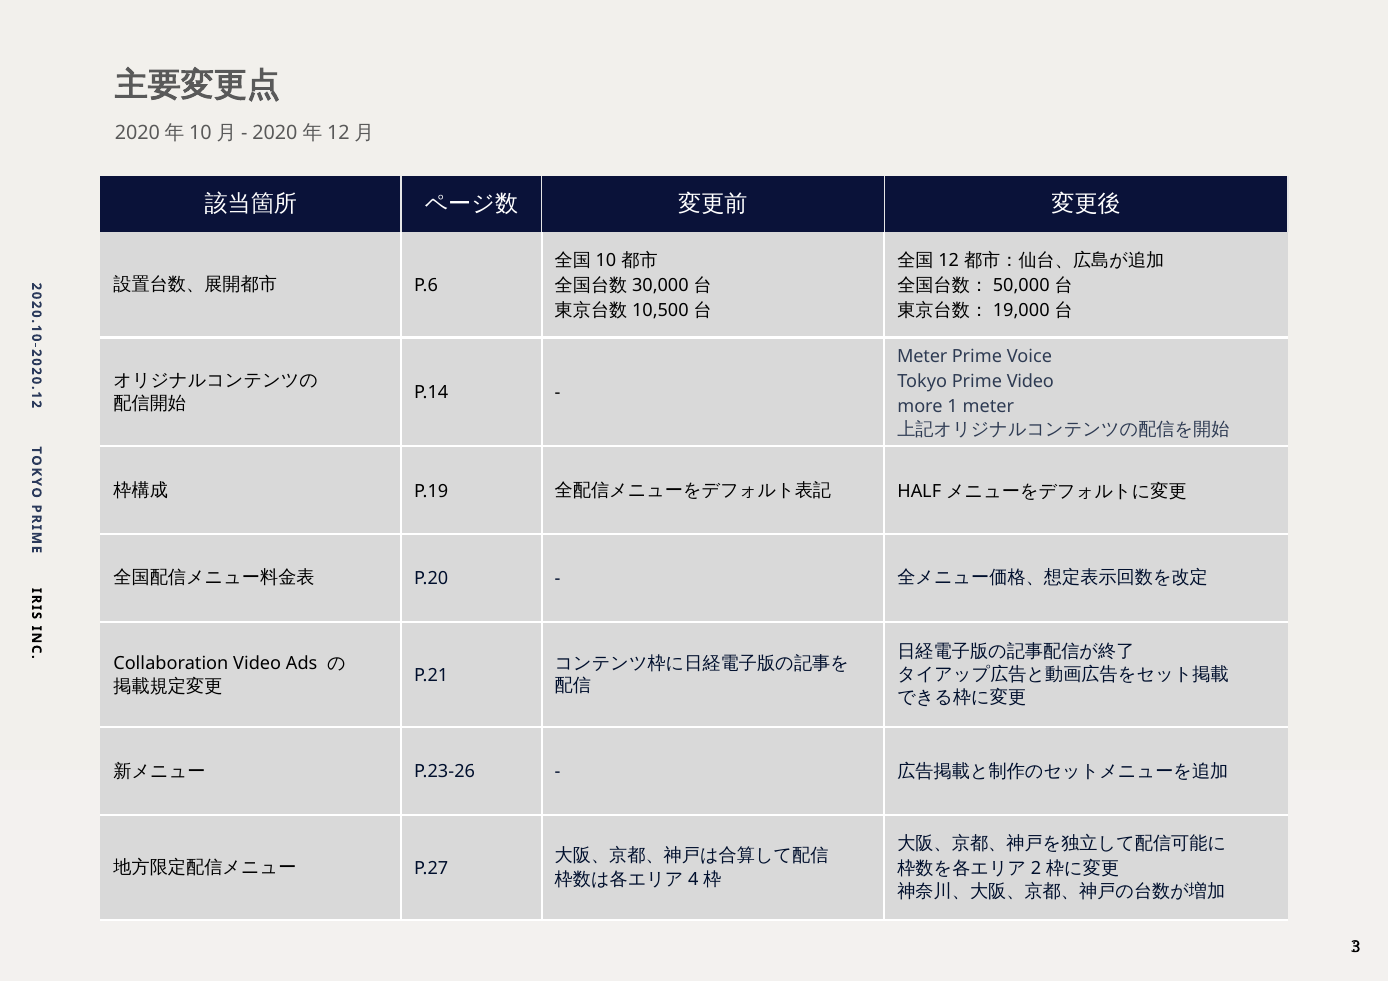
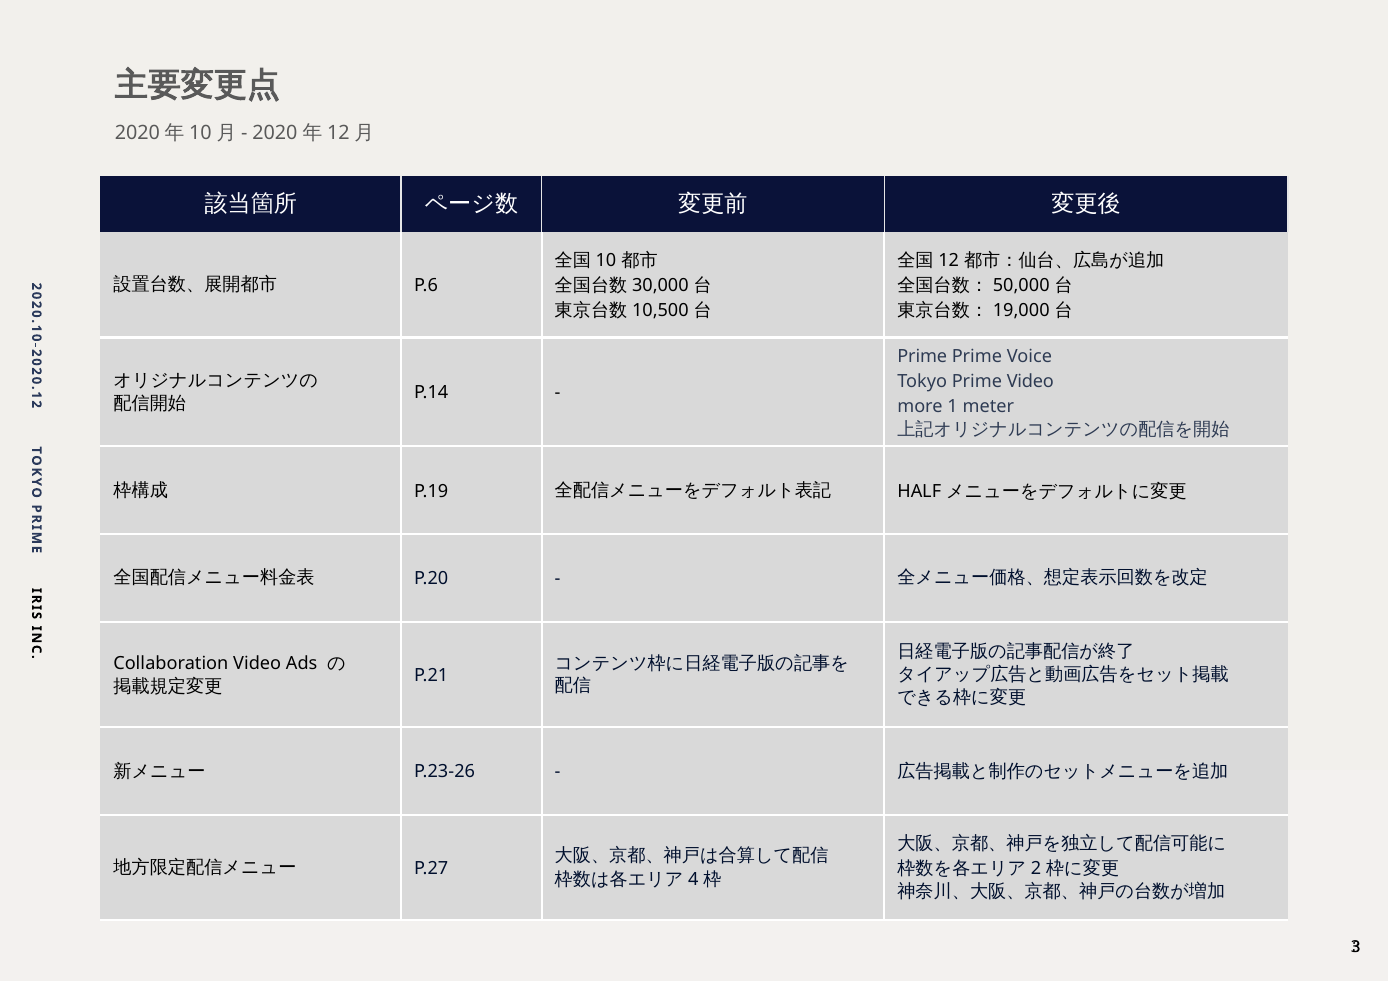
Meter at (922, 357): Meter -> Prime
